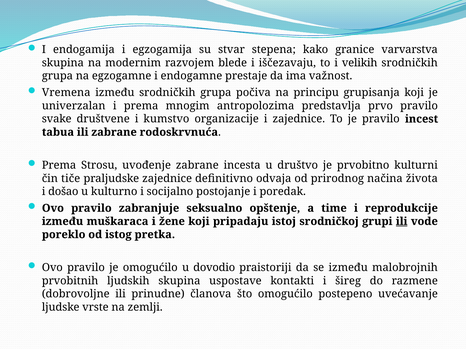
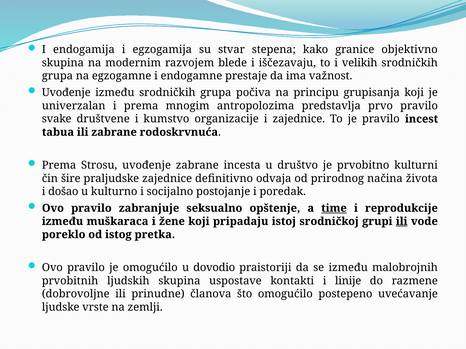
varvarstva: varvarstva -> objektivno
Vremena at (66, 93): Vremena -> Uvođenje
tiče: tiče -> šire
time underline: none -> present
šireg: šireg -> linije
